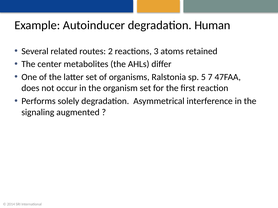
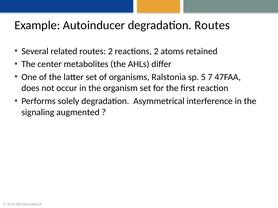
degradation Human: Human -> Routes
reactions 3: 3 -> 2
